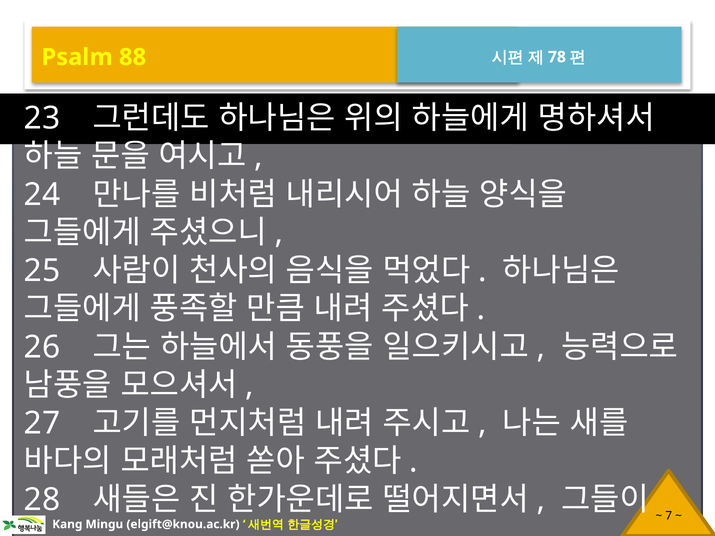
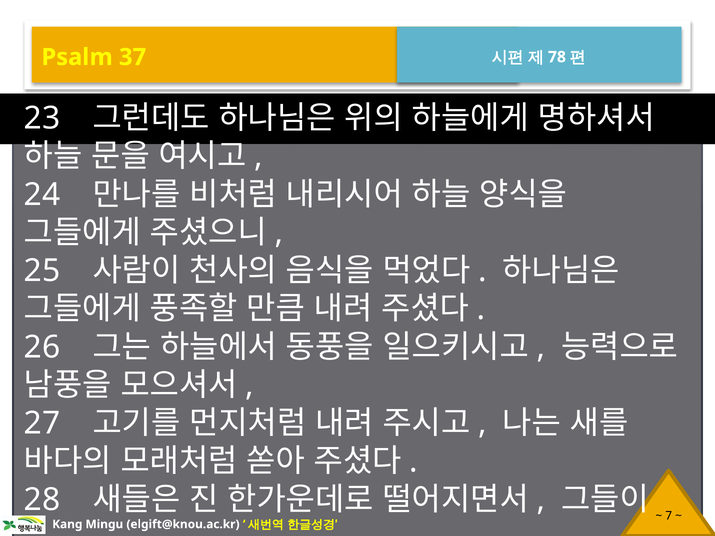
88: 88 -> 37
